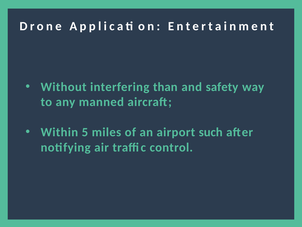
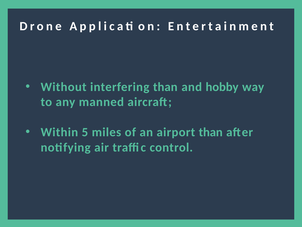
safety: safety -> hobby
airport such: such -> than
